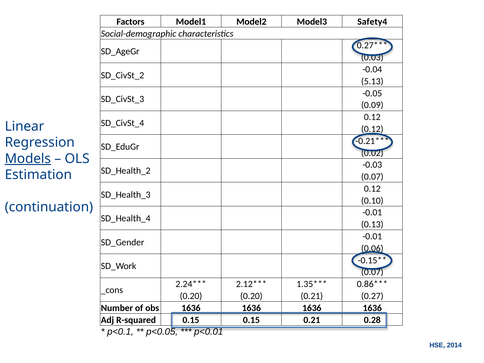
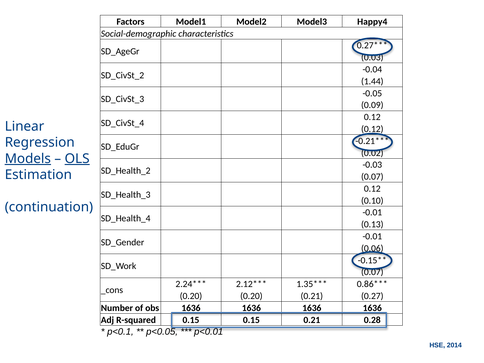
Safety4: Safety4 -> Happy4
5.13: 5.13 -> 1.44
OLS underline: none -> present
